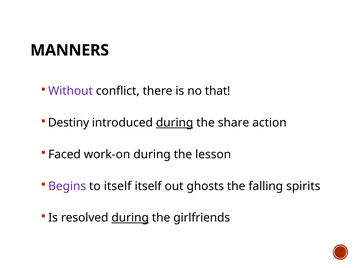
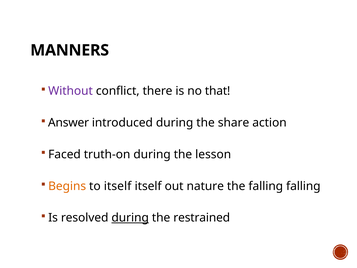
Destiny: Destiny -> Answer
during at (175, 123) underline: present -> none
work-on: work-on -> truth-on
Begins colour: purple -> orange
ghosts: ghosts -> nature
falling spirits: spirits -> falling
girlfriends: girlfriends -> restrained
